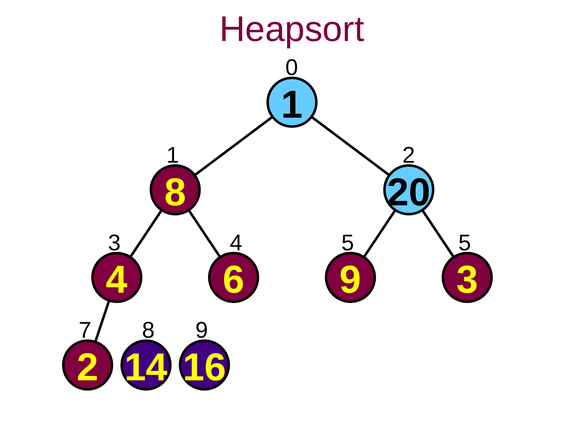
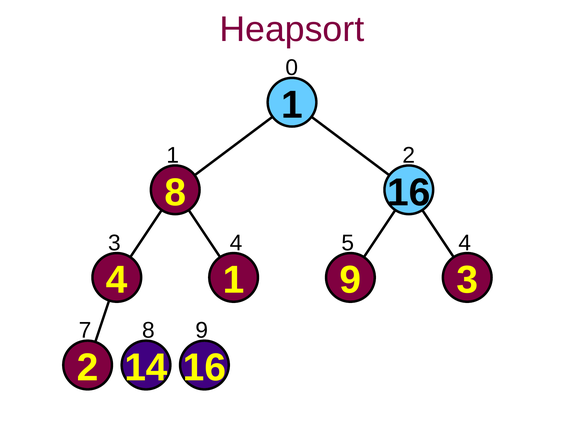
8 20: 20 -> 16
5 5: 5 -> 4
4 6: 6 -> 1
